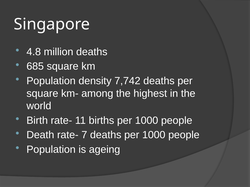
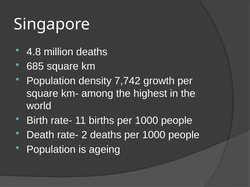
7,742 deaths: deaths -> growth
7: 7 -> 2
